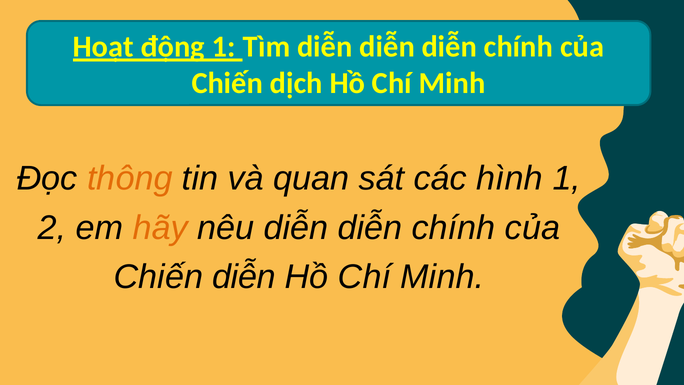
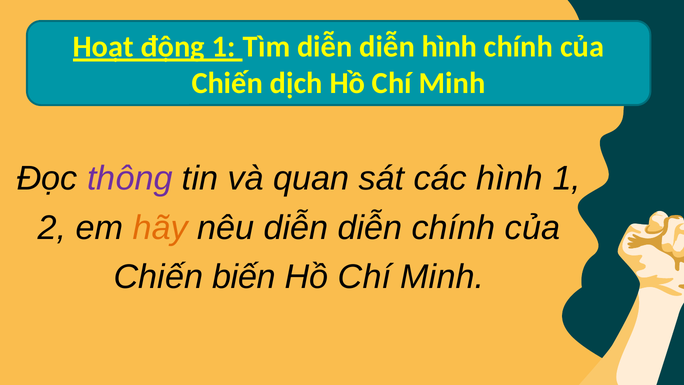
diễn at (449, 47): diễn -> hình
thông colour: orange -> purple
Chiến diễn: diễn -> biến
